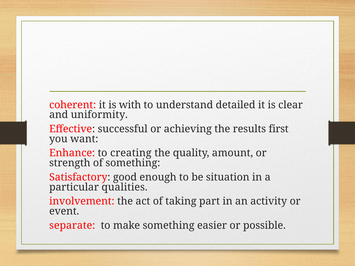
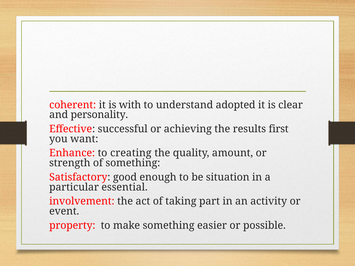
detailed: detailed -> adopted
uniformity: uniformity -> personality
qualities: qualities -> essential
separate: separate -> property
